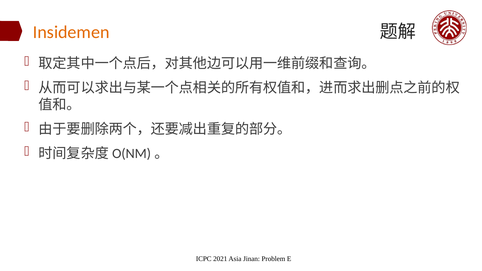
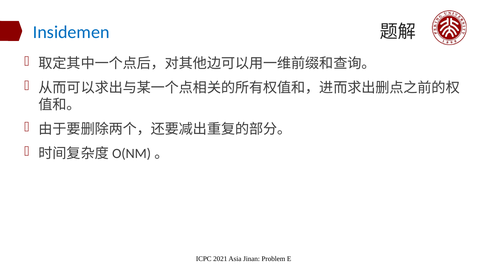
Insidemen colour: orange -> blue
